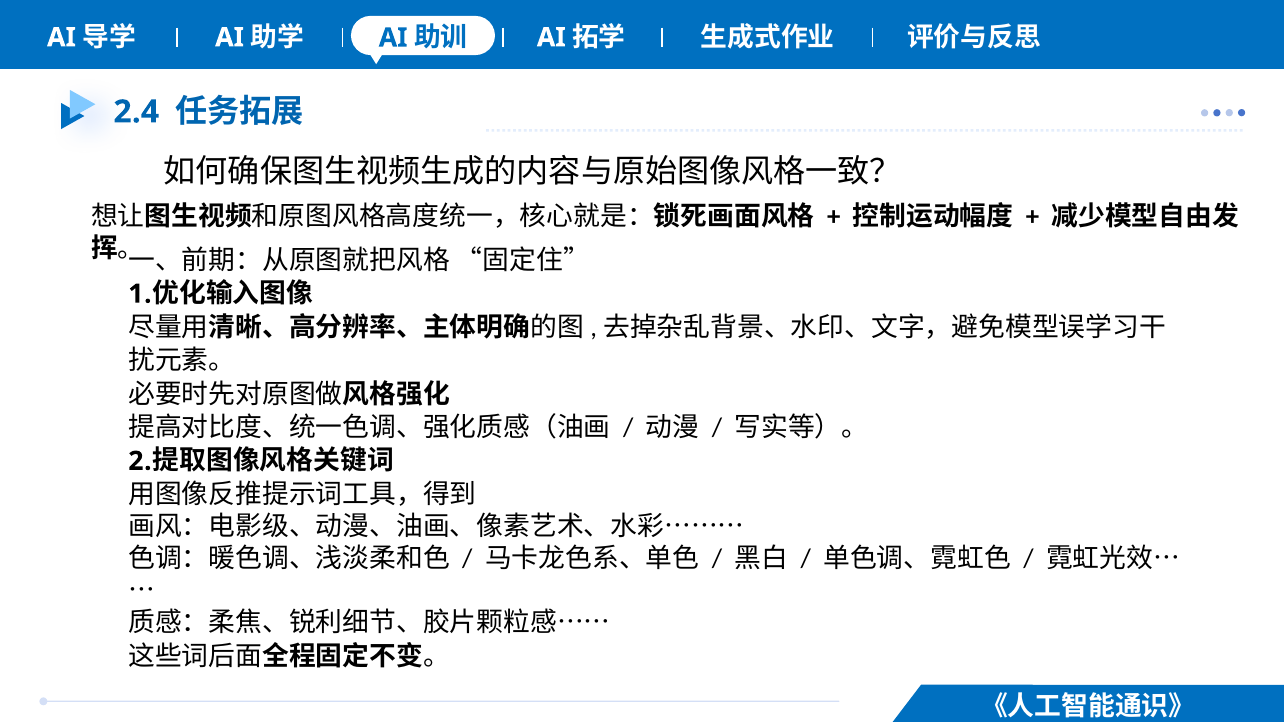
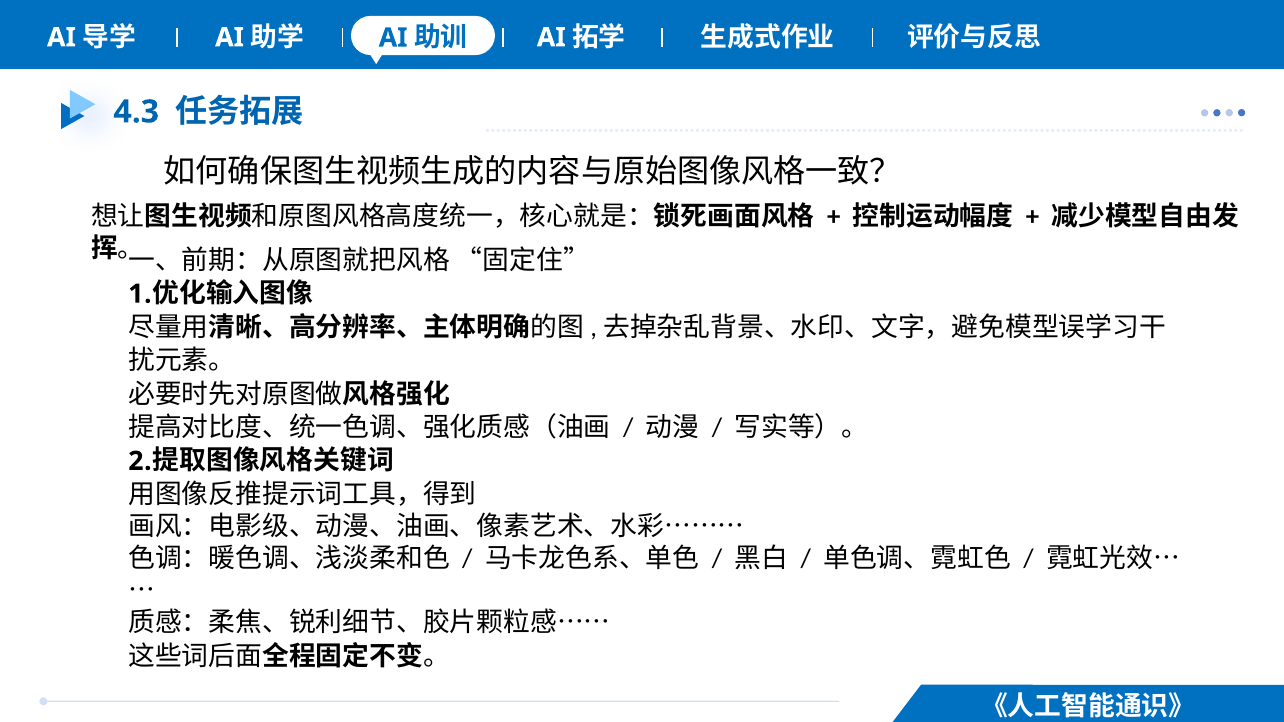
2.4: 2.4 -> 4.3
